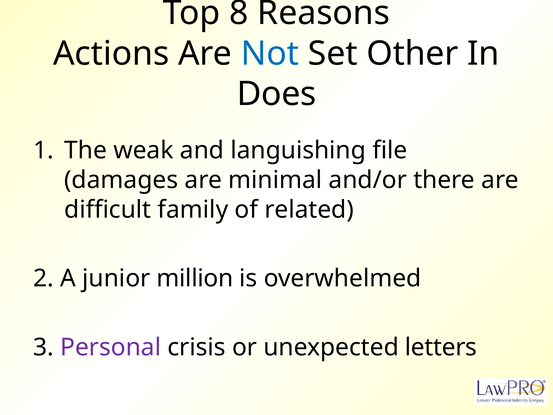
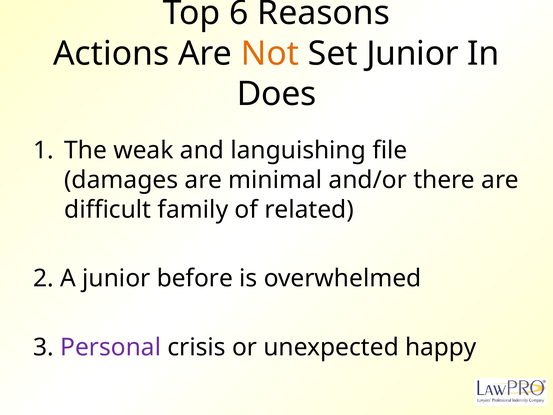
8: 8 -> 6
Not colour: blue -> orange
Set Other: Other -> Junior
million: million -> before
letters: letters -> happy
